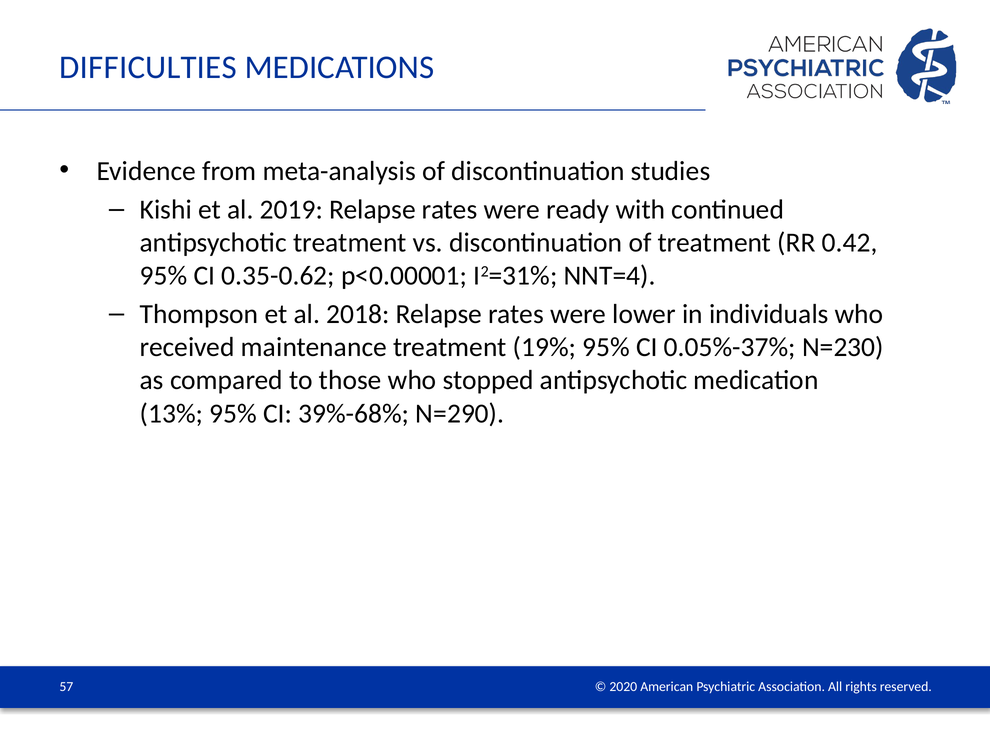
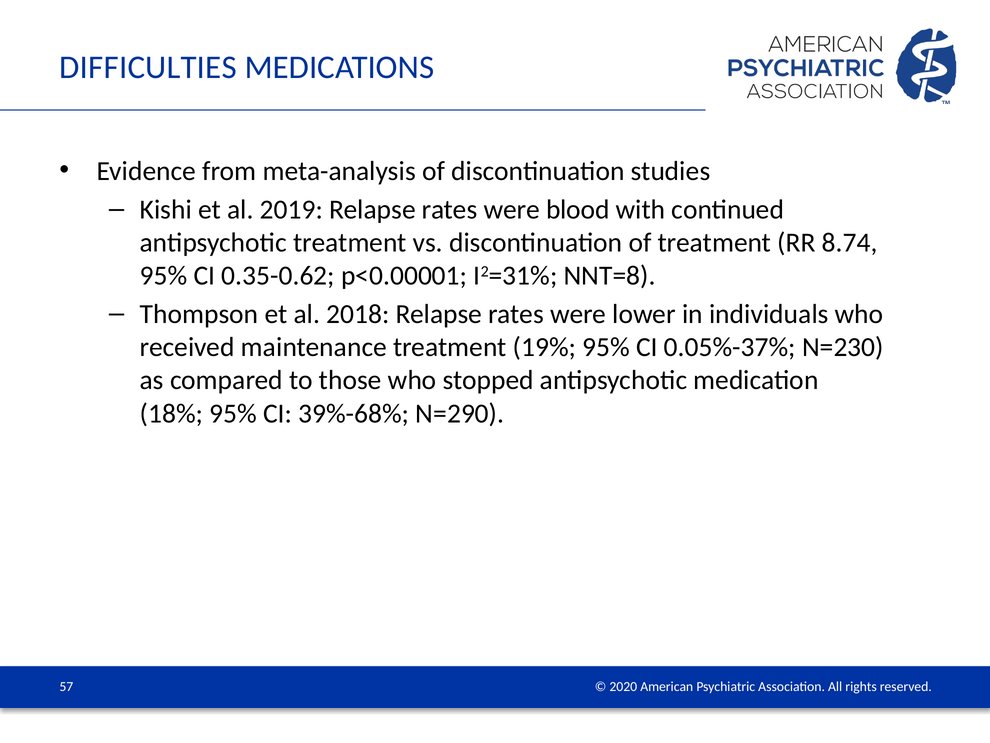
ready: ready -> blood
0.42: 0.42 -> 8.74
NNT=4: NNT=4 -> NNT=8
13%: 13% -> 18%
